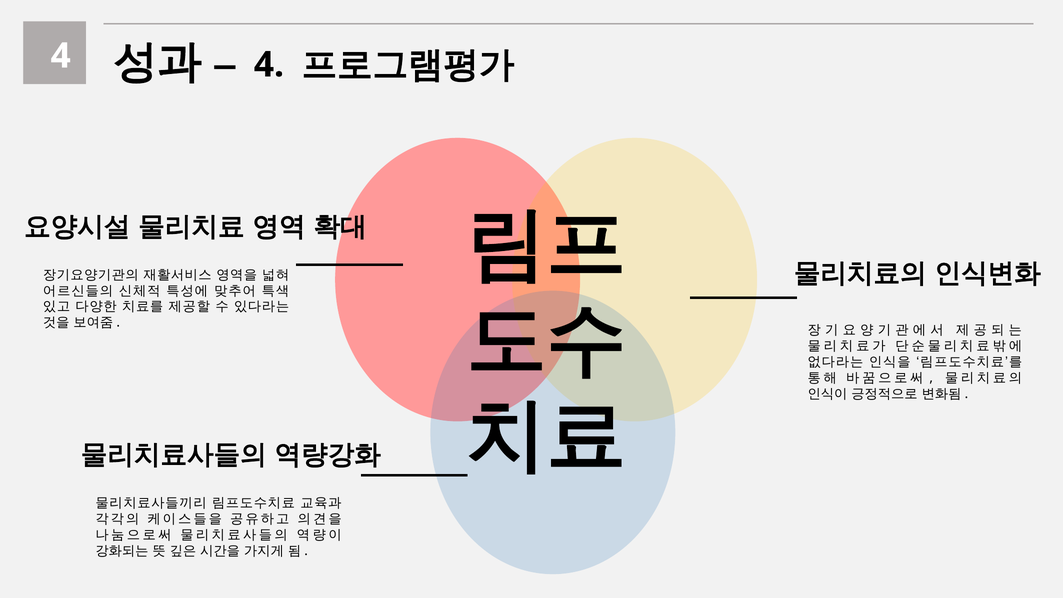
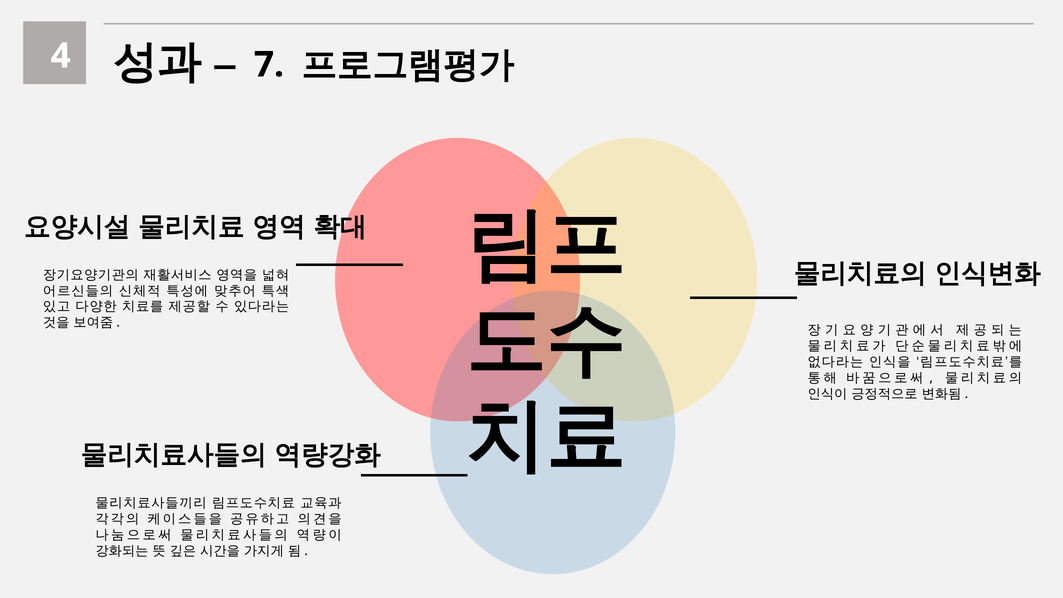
4 at (269, 65): 4 -> 7
